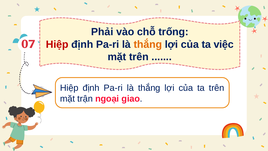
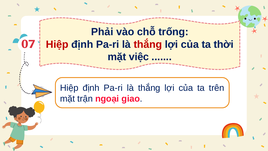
thắng at (148, 44) colour: orange -> red
việc: việc -> thời
mặt trên: trên -> việc
